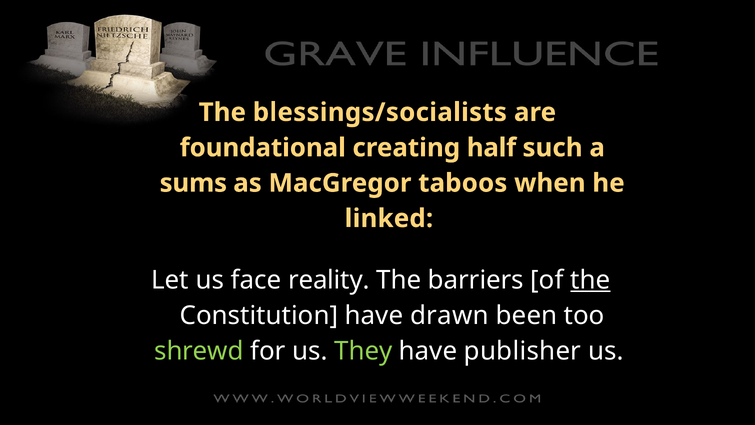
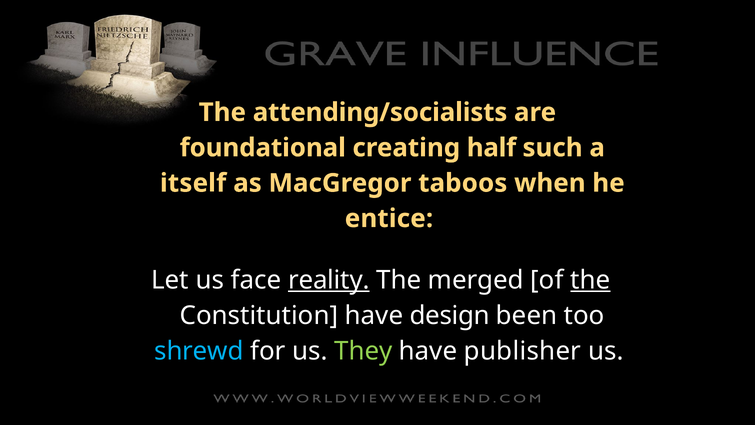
blessings/socialists: blessings/socialists -> attending/socialists
sums: sums -> itself
linked: linked -> entice
reality underline: none -> present
barriers: barriers -> merged
drawn: drawn -> design
shrewd colour: light green -> light blue
